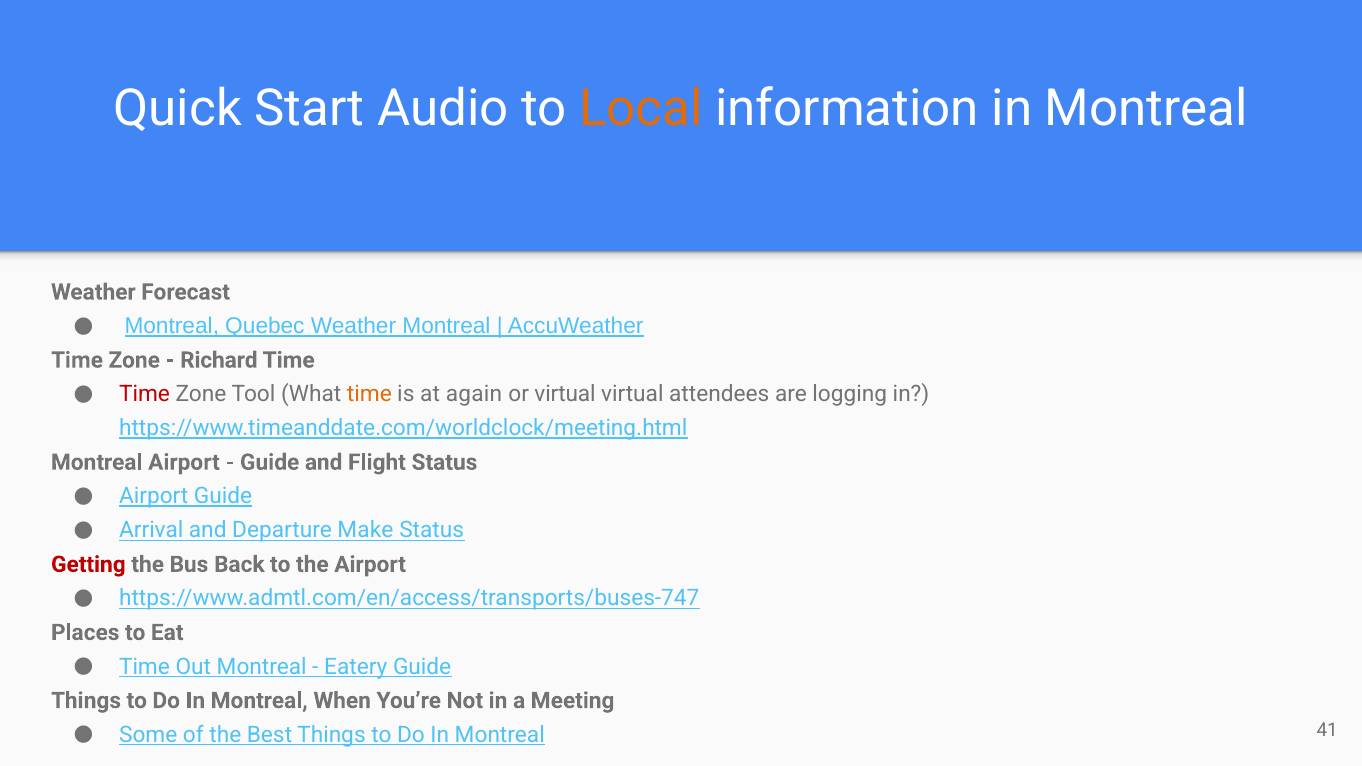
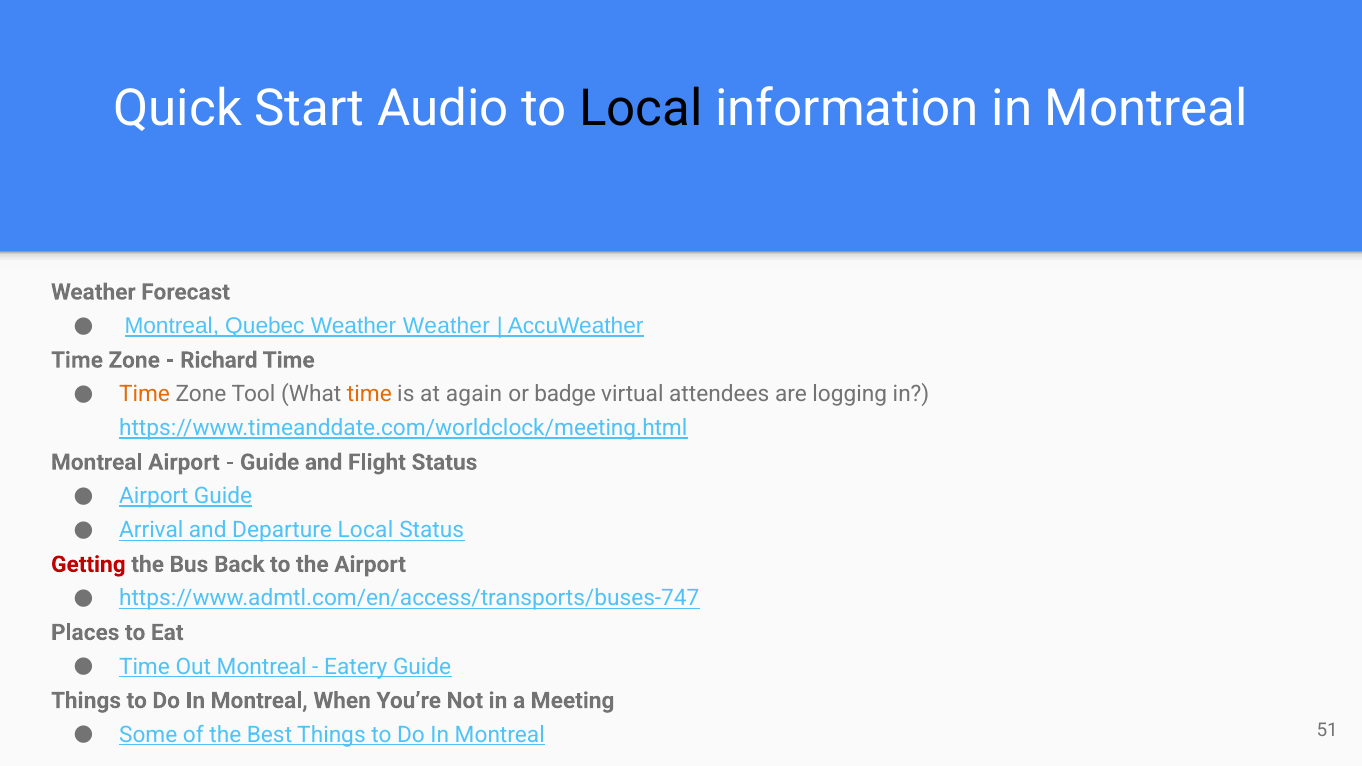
Local at (641, 109) colour: orange -> black
Weather Montreal: Montreal -> Weather
Time at (145, 394) colour: red -> orange
or virtual: virtual -> badge
Departure Make: Make -> Local
41: 41 -> 51
